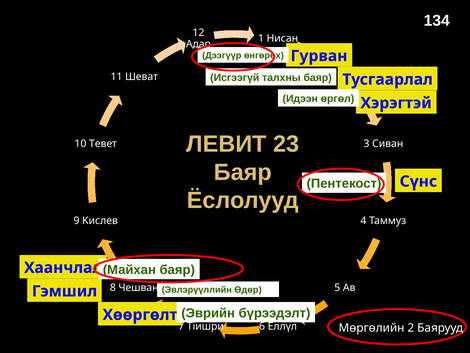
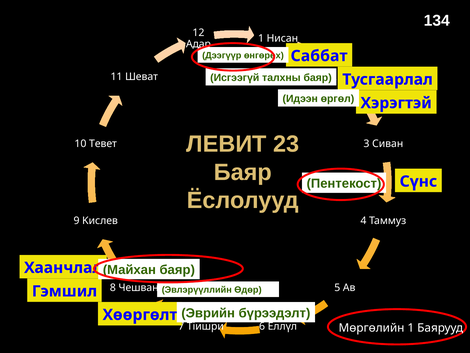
Гурван: Гурван -> Саббат
Мөргөлийн 2: 2 -> 1
